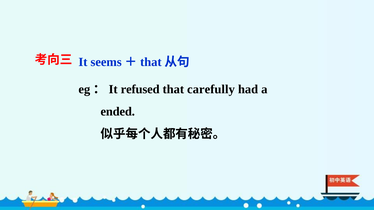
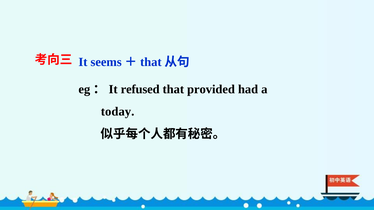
carefully: carefully -> provided
ended: ended -> today
